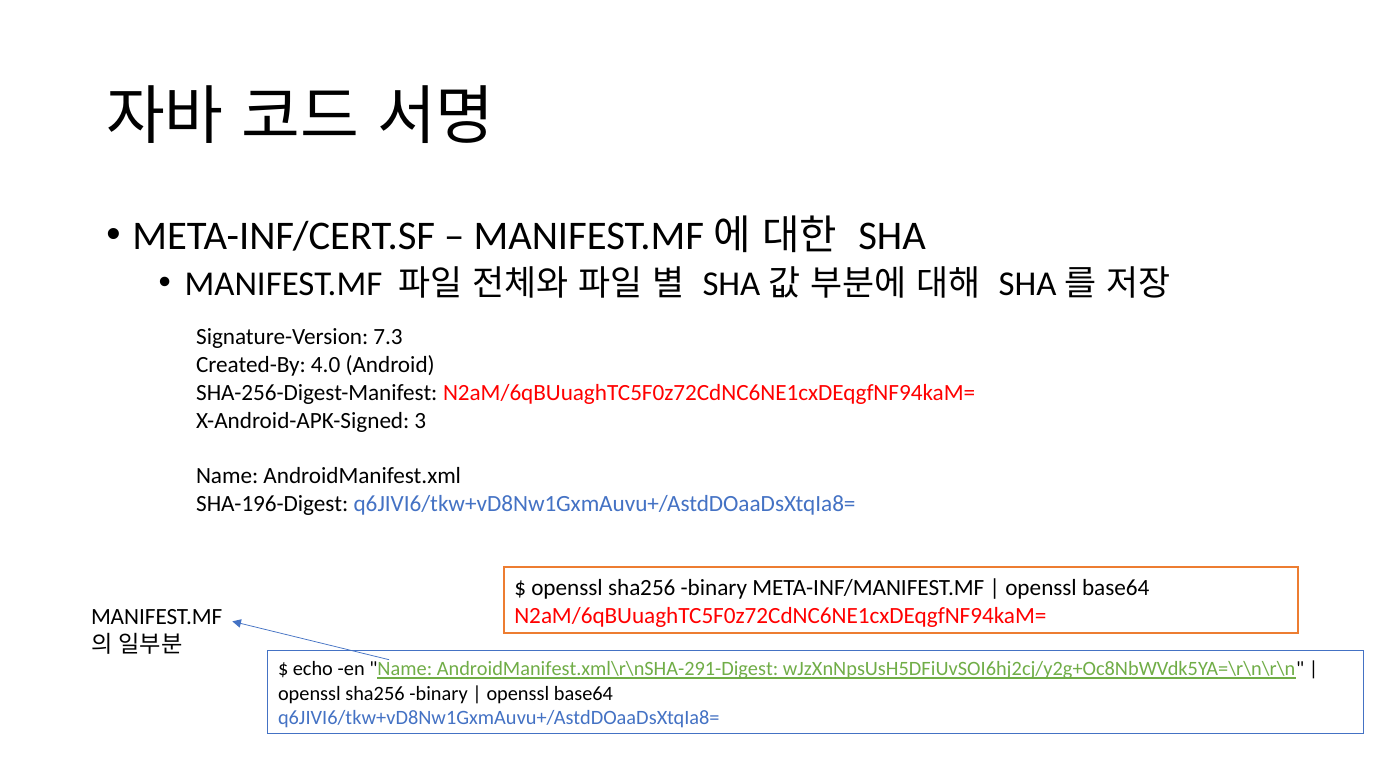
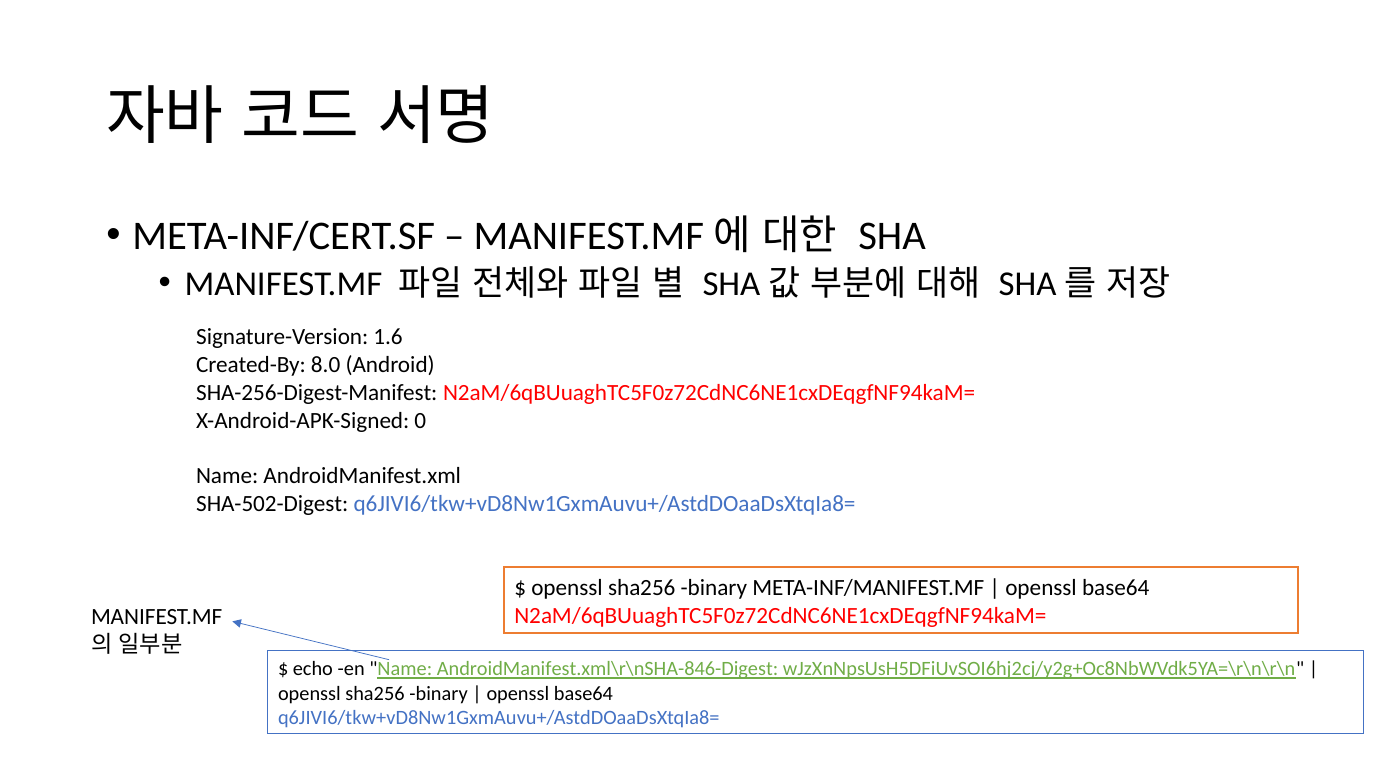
7.3: 7.3 -> 1.6
4.0: 4.0 -> 8.0
3: 3 -> 0
SHA-196-Digest: SHA-196-Digest -> SHA-502-Digest
AndroidManifest.xml\r\nSHA-291-Digest: AndroidManifest.xml\r\nSHA-291-Digest -> AndroidManifest.xml\r\nSHA-846-Digest
